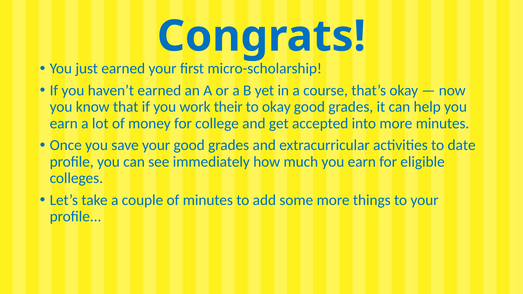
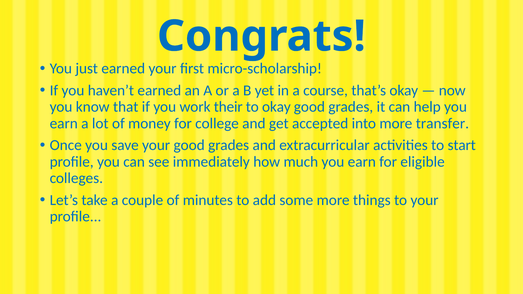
more minutes: minutes -> transfer
date: date -> start
